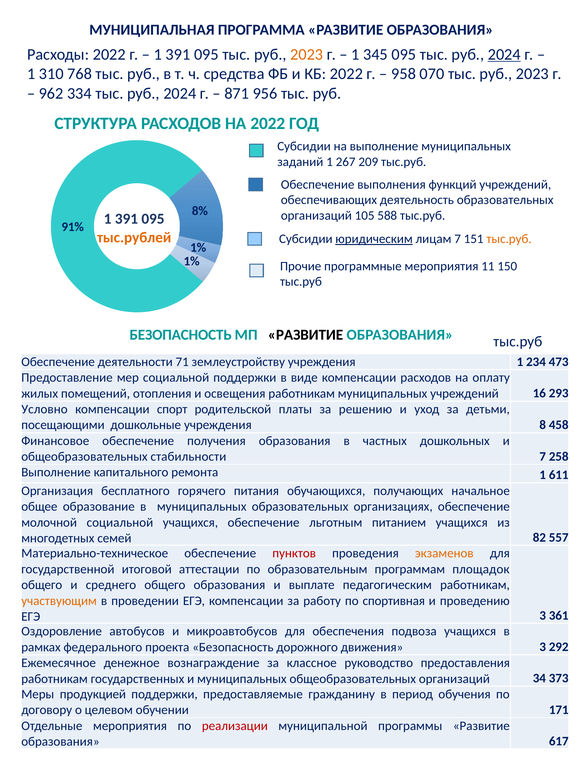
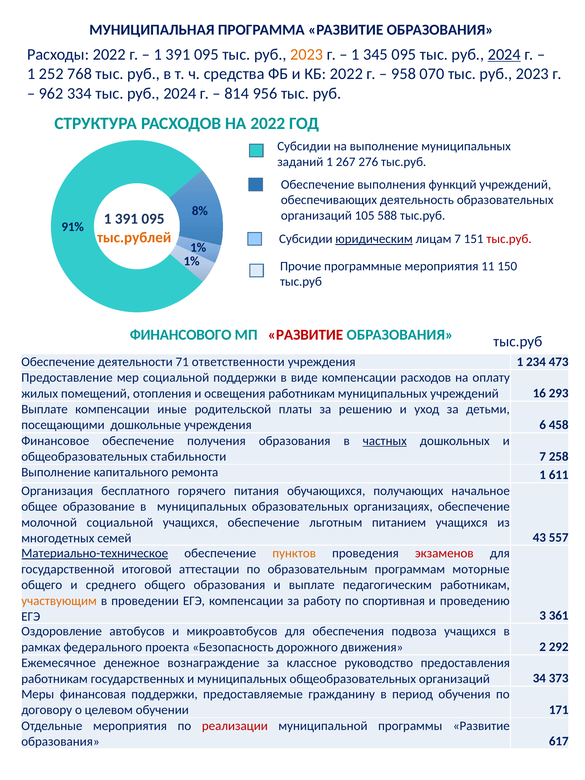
310: 310 -> 252
871: 871 -> 814
209: 209 -> 276
тыс.руб at (509, 239) colour: orange -> red
БЕЗОПАСНОСТЬ at (181, 335): БЕЗОПАСНОСТЬ -> ФИНАНСОВОГО
РАЗВИТИЕ at (306, 335) colour: black -> red
землеустройству: землеустройству -> ответственности
Условно at (44, 409): Условно -> Выплате
спорт: спорт -> иные
8: 8 -> 6
частных underline: none -> present
82: 82 -> 43
Материально-техническое underline: none -> present
пунктов colour: red -> orange
экзаменов colour: orange -> red
площадок: площадок -> моторные
движения 3: 3 -> 2
продукцией: продукцией -> финансовая
